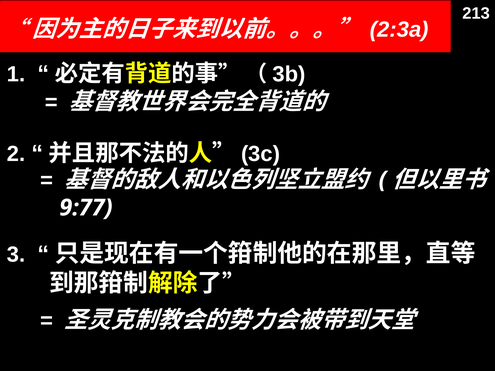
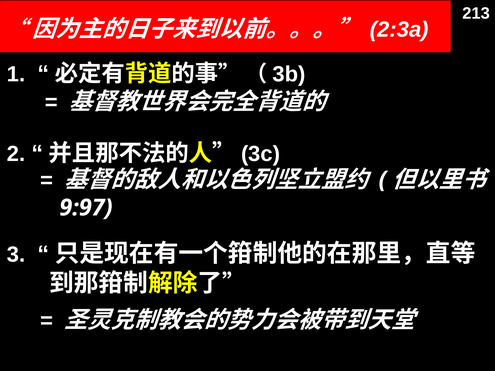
9:77: 9:77 -> 9:97
